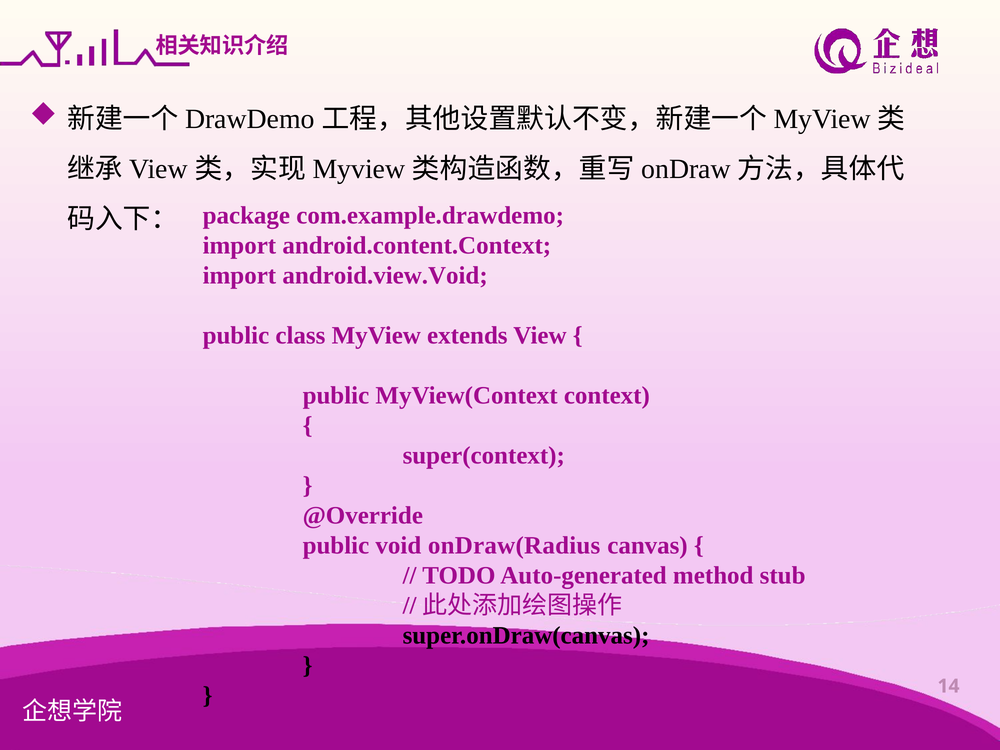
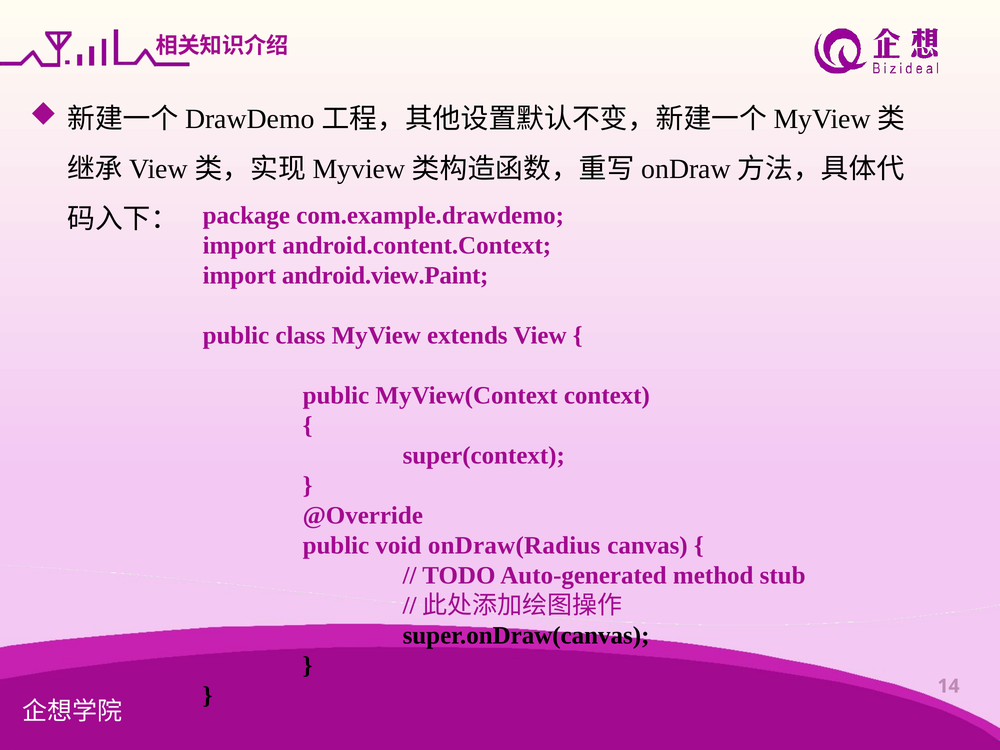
android.view.Void: android.view.Void -> android.view.Paint
